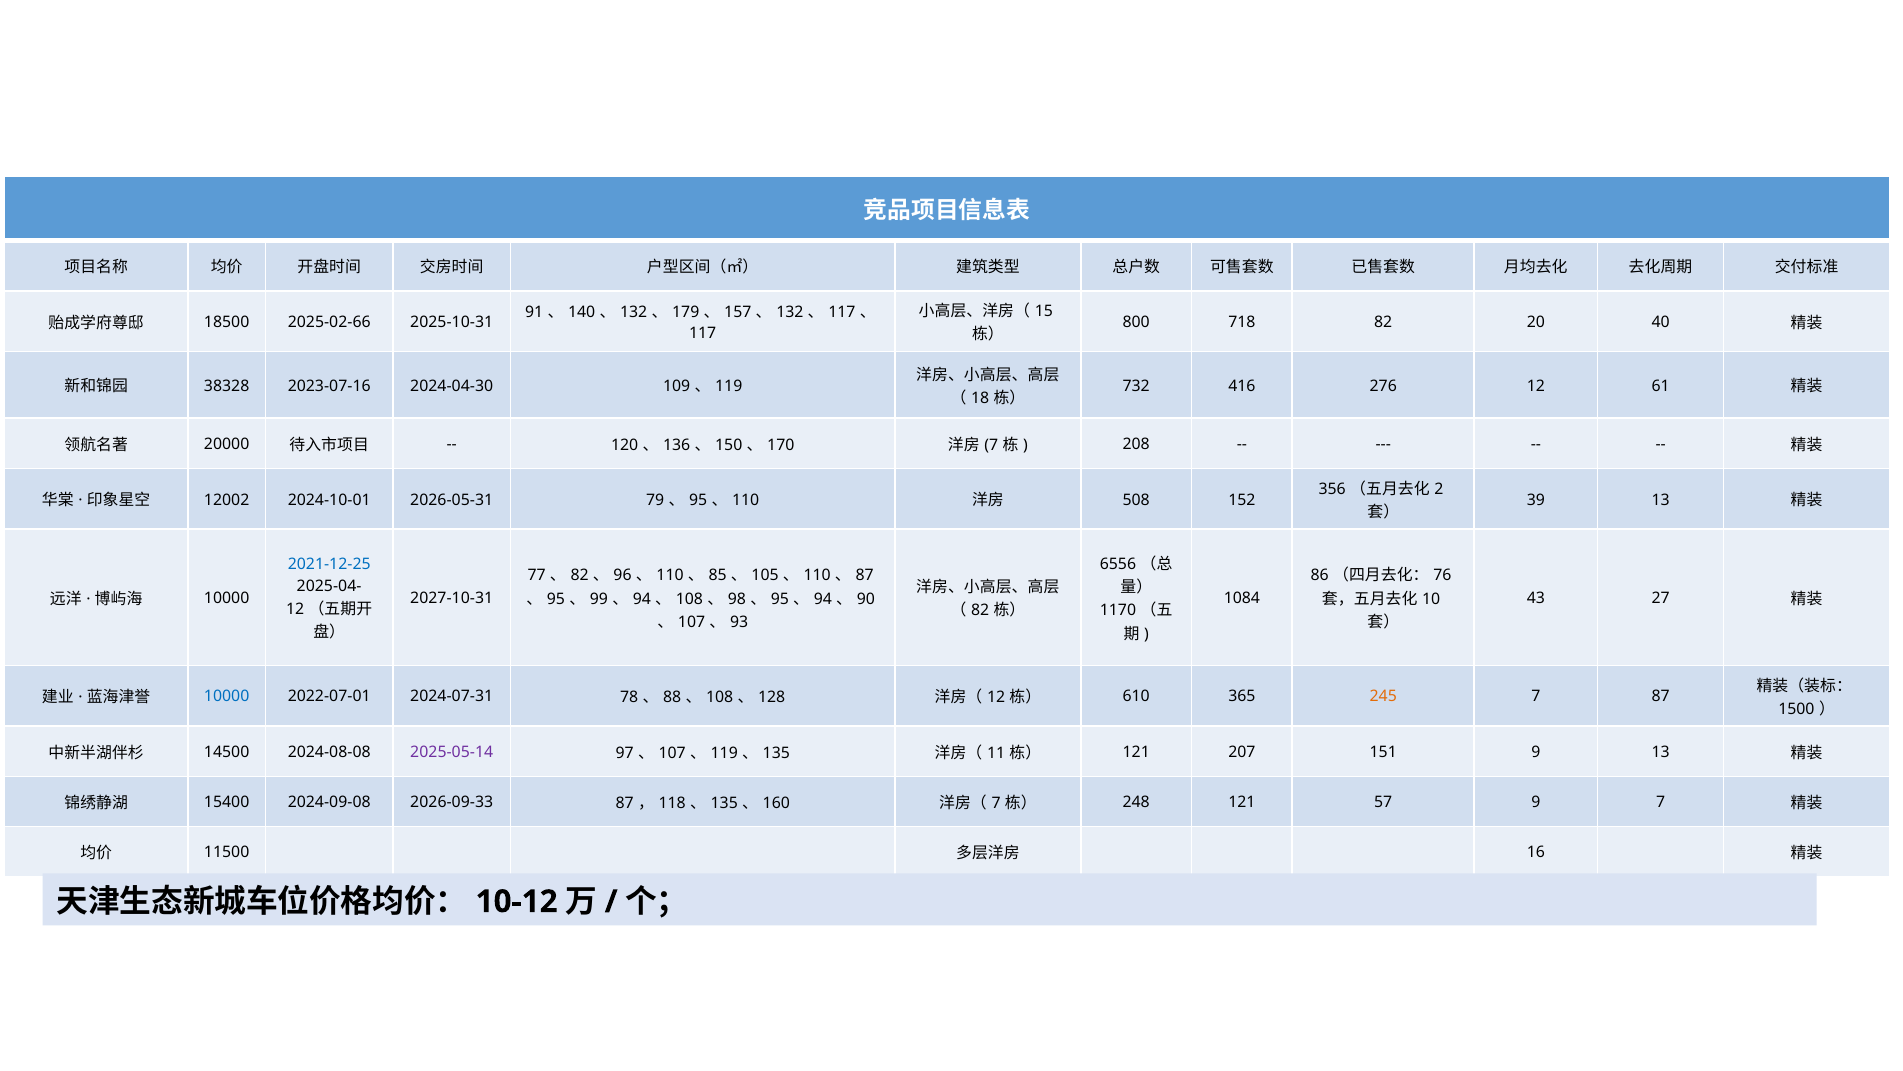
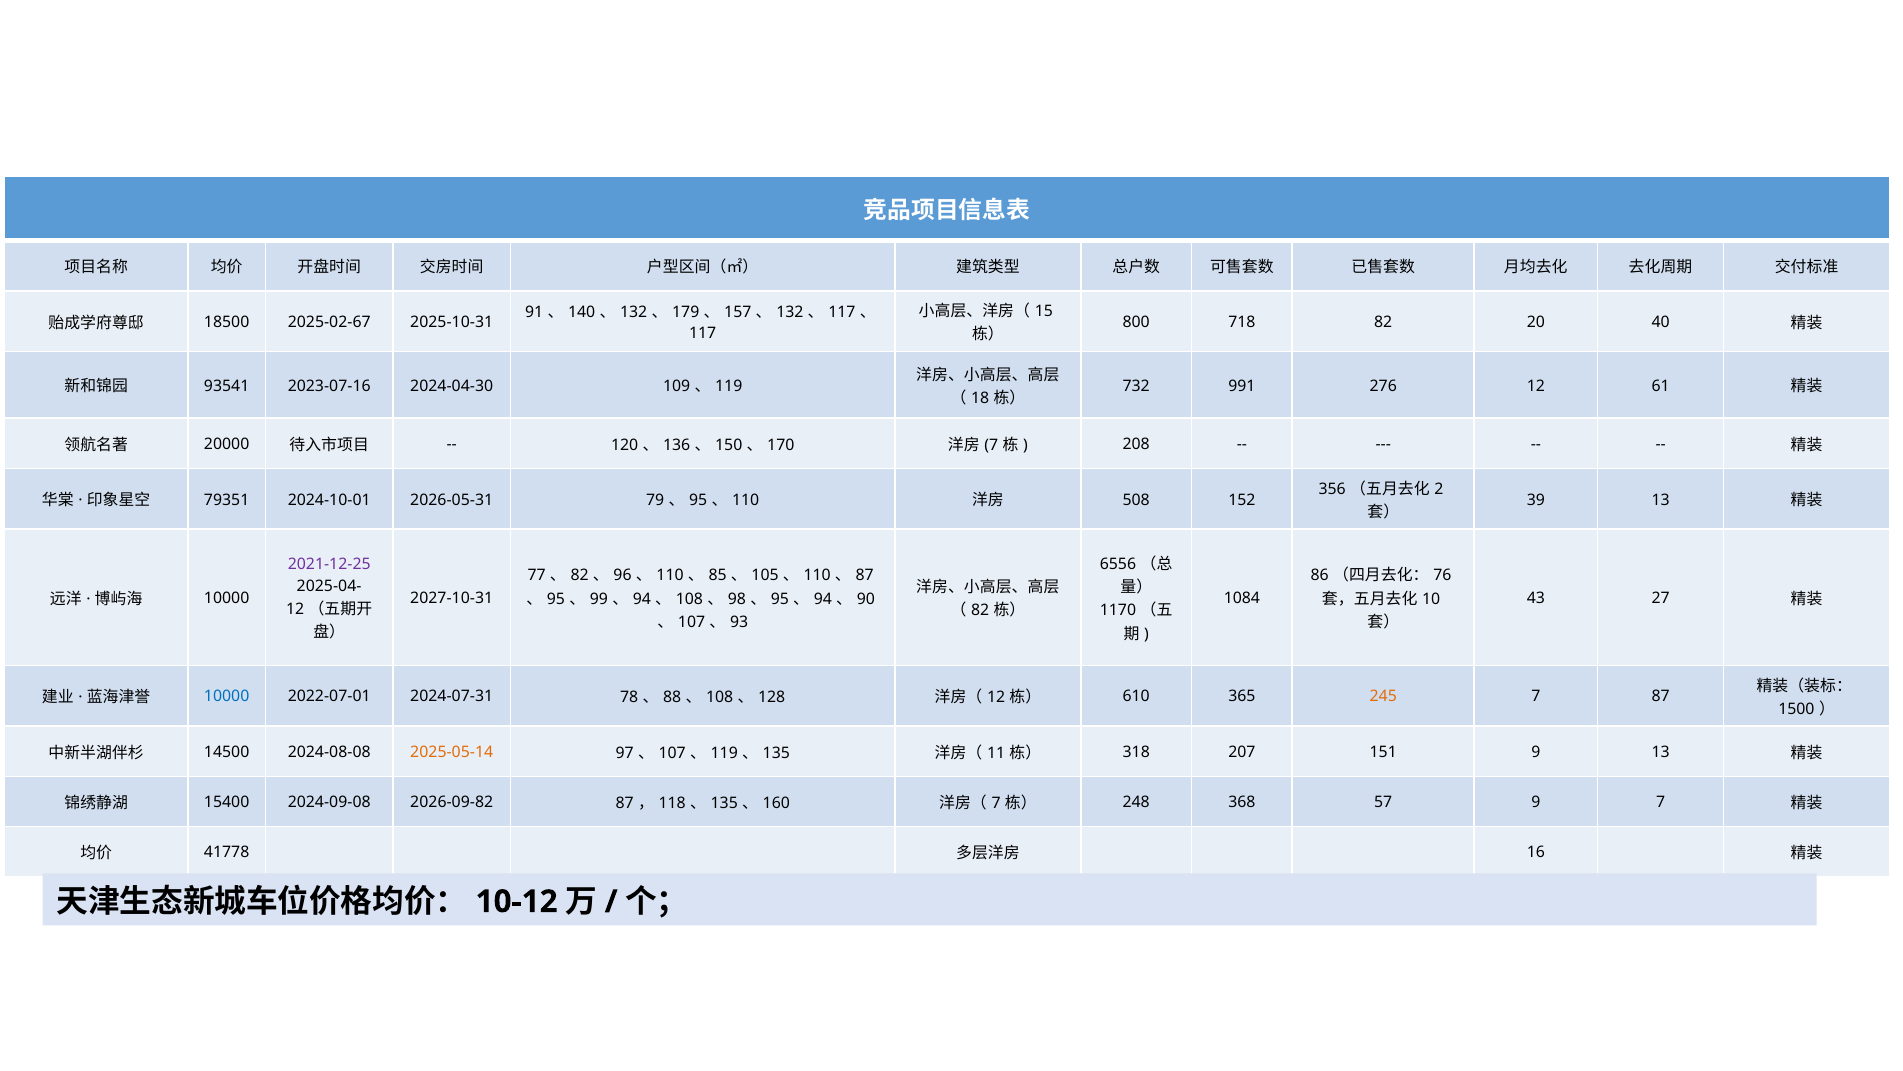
2025-02-66: 2025-02-66 -> 2025-02-67
38328: 38328 -> 93541
416: 416 -> 991
12002: 12002 -> 79351
2021-12-25 colour: blue -> purple
2025-05-14 colour: purple -> orange
121 at (1136, 752): 121 -> 318
2026-09-33: 2026-09-33 -> 2026-09-82
248 121: 121 -> 368
11500: 11500 -> 41778
